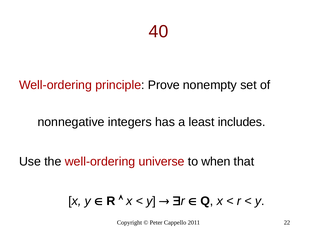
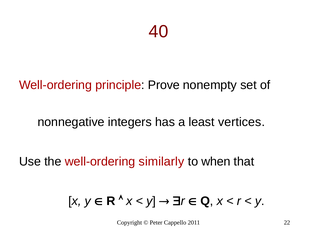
includes: includes -> vertices
universe: universe -> similarly
